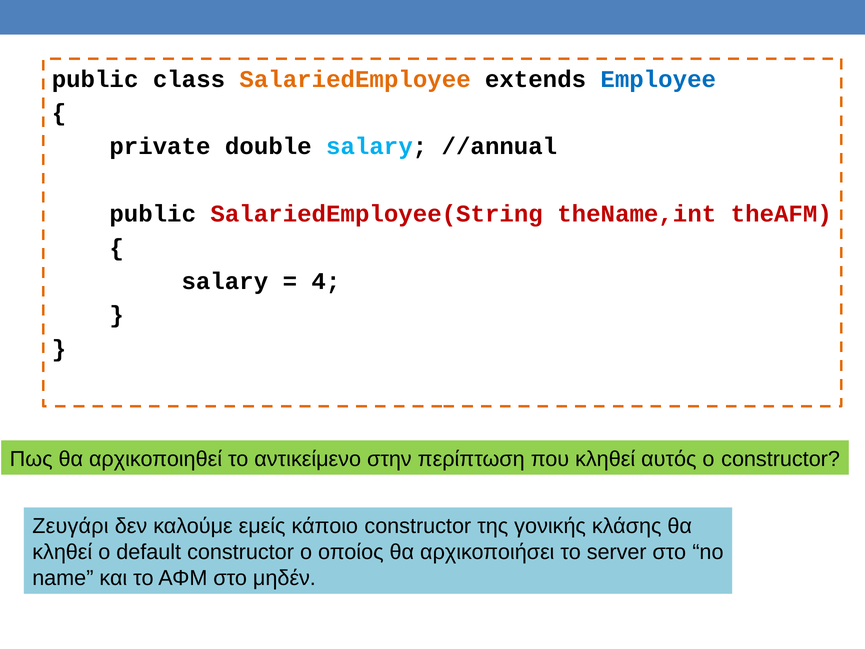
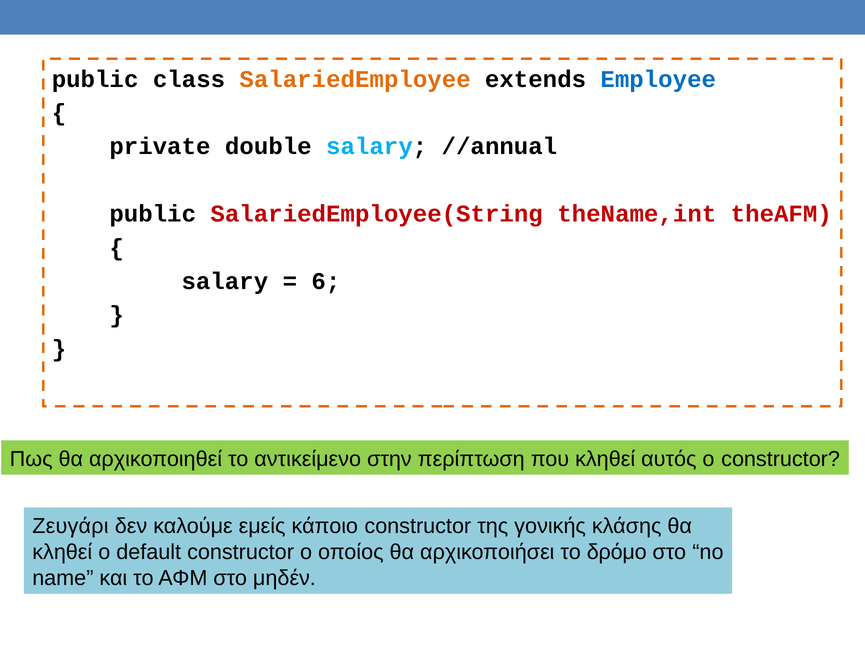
4: 4 -> 6
server: server -> δρόμο
